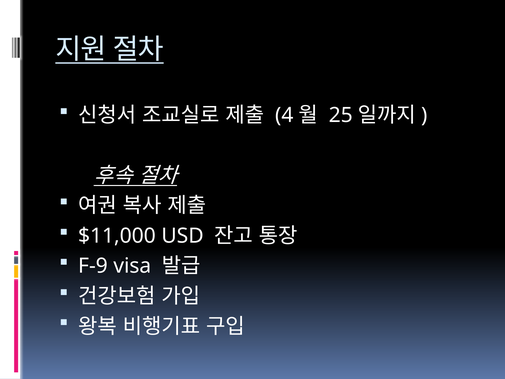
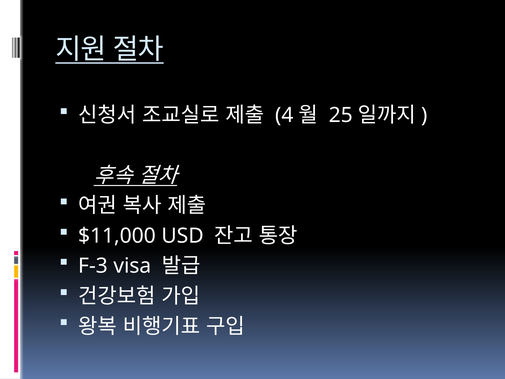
F-9: F-9 -> F-3
